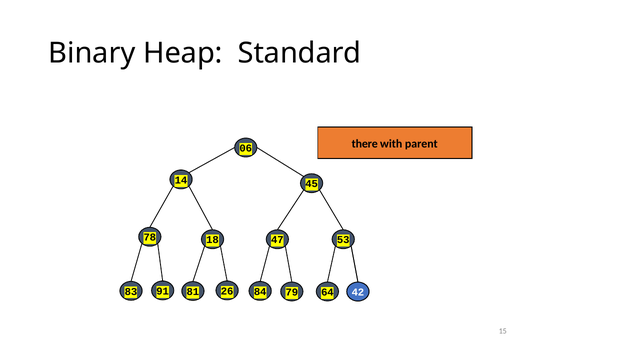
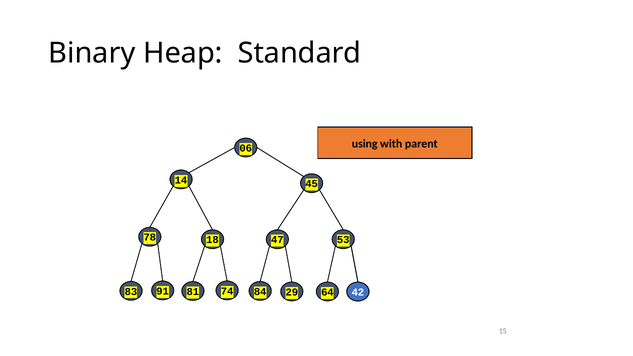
there: there -> using
79: 79 -> 29
26: 26 -> 74
